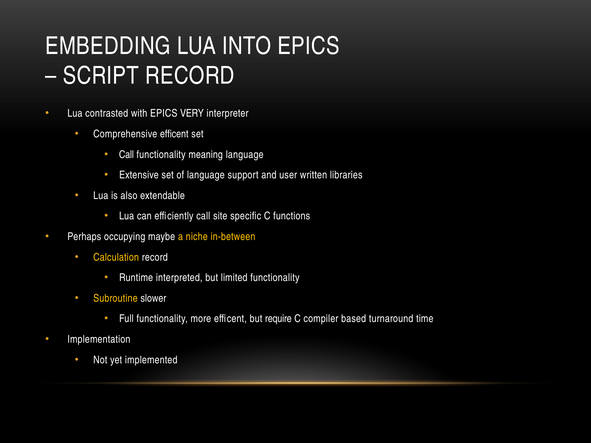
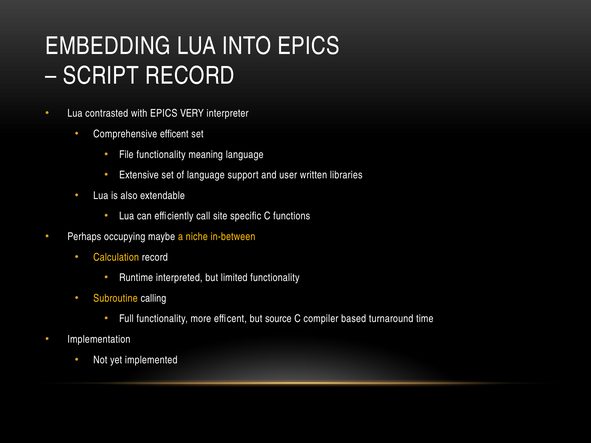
Call at (126, 155): Call -> File
slower: slower -> calling
require: require -> source
